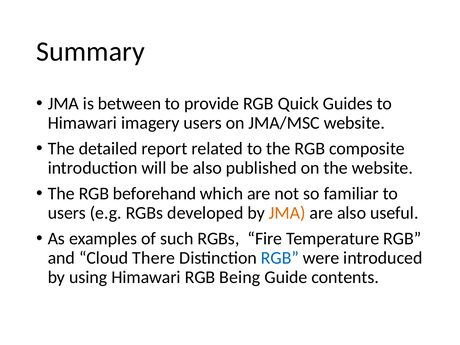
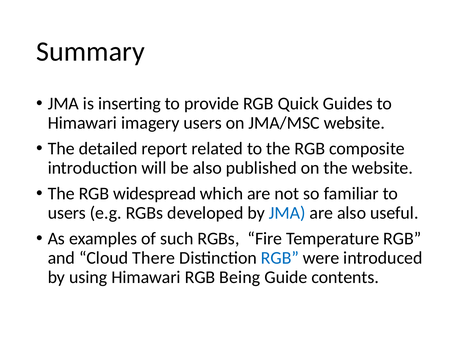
between: between -> inserting
beforehand: beforehand -> widespread
JMA at (287, 213) colour: orange -> blue
